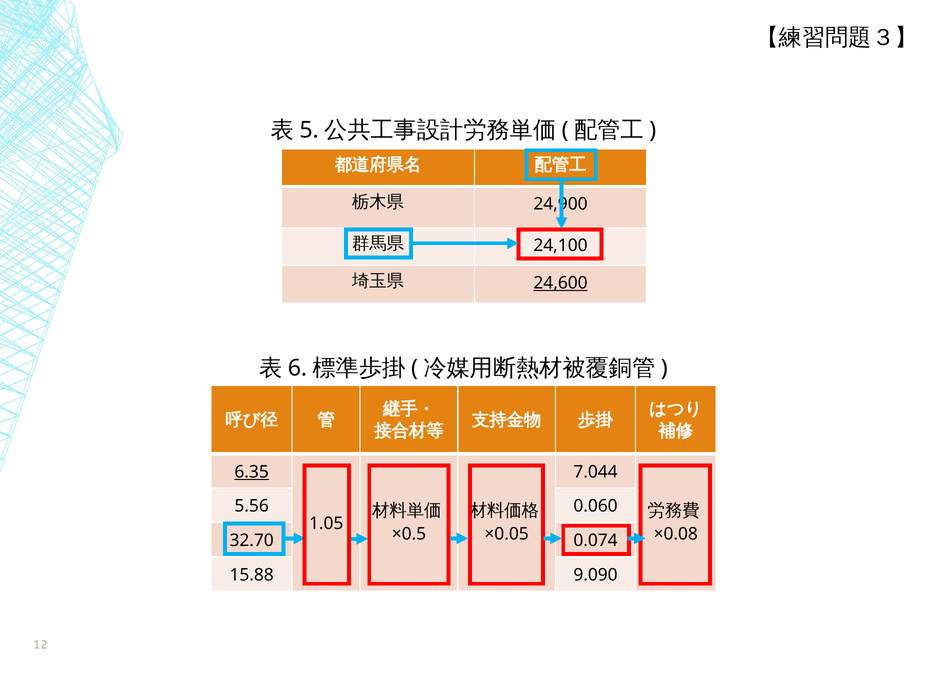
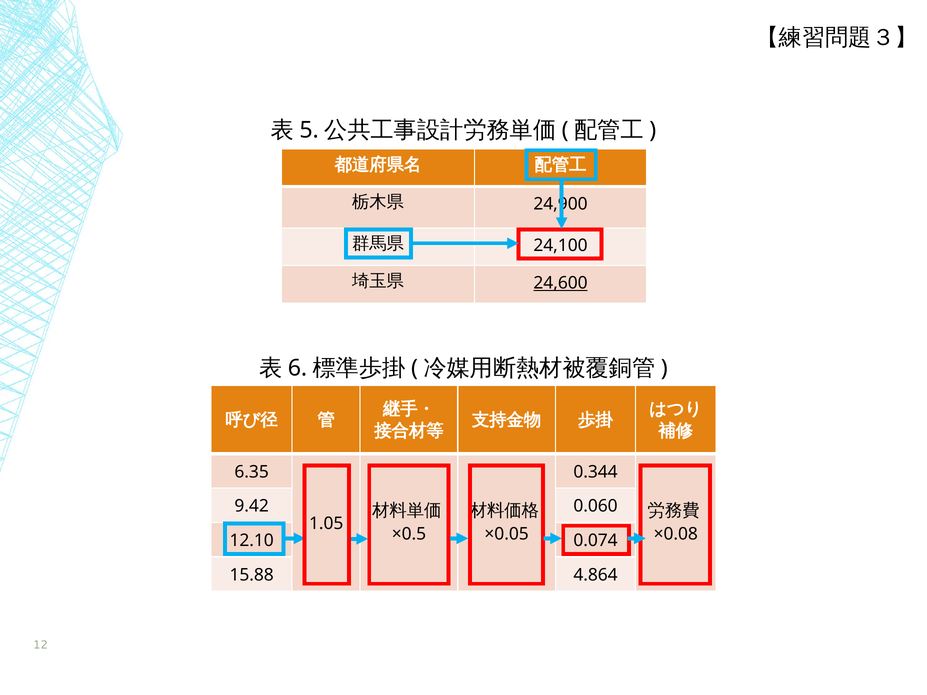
6.35 underline: present -> none
7.044: 7.044 -> 0.344
5.56: 5.56 -> 9.42
32.70: 32.70 -> 12.10
9.090: 9.090 -> 4.864
